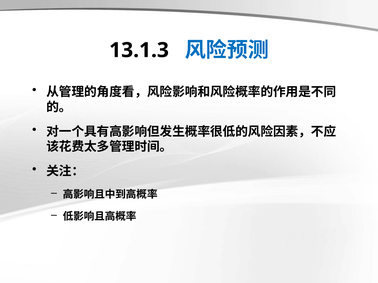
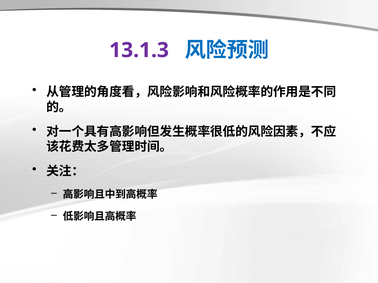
13.1.3 colour: black -> purple
